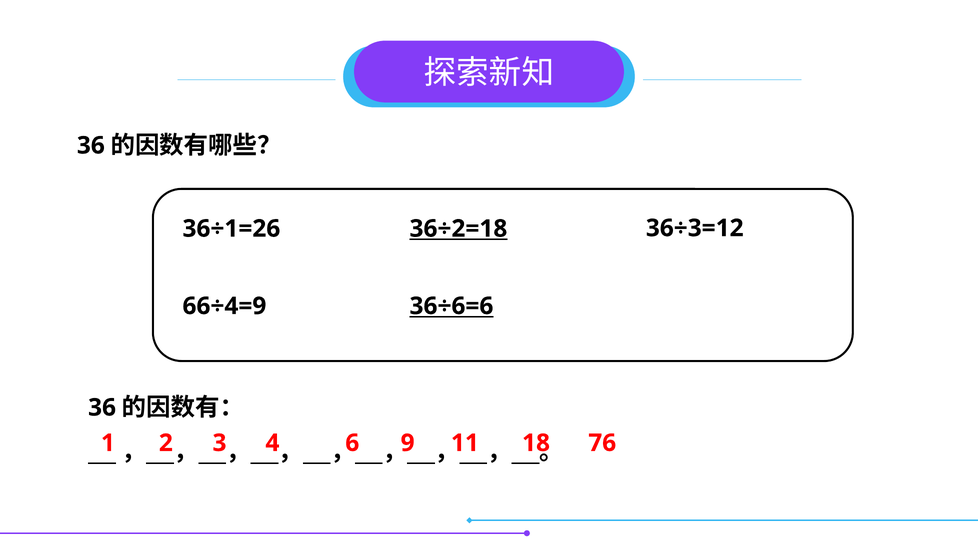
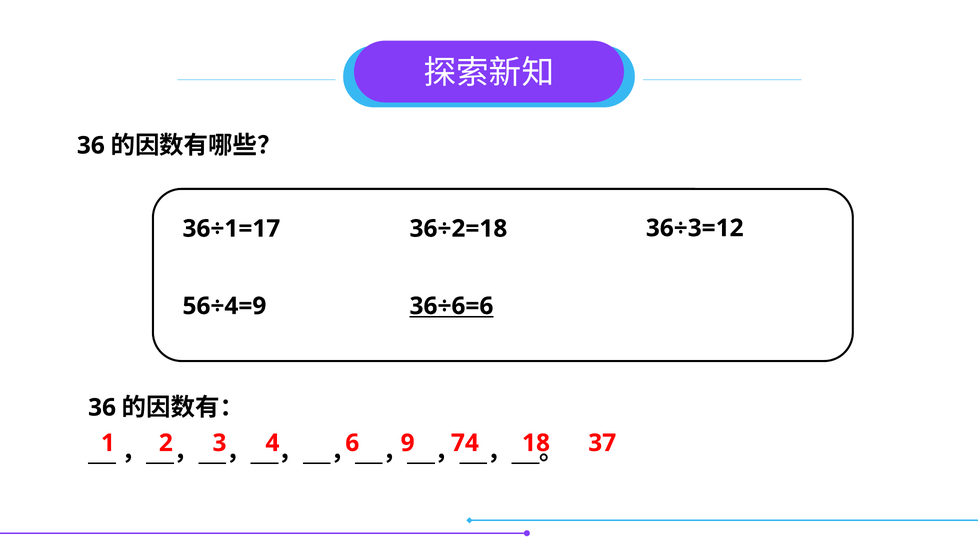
36÷1=26: 36÷1=26 -> 36÷1=17
36÷2=18 underline: present -> none
66÷4=9: 66÷4=9 -> 56÷4=9
11: 11 -> 74
76: 76 -> 37
